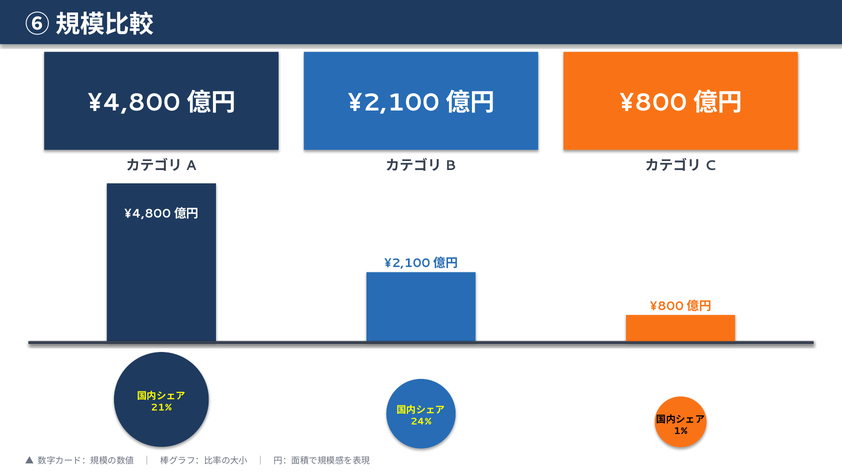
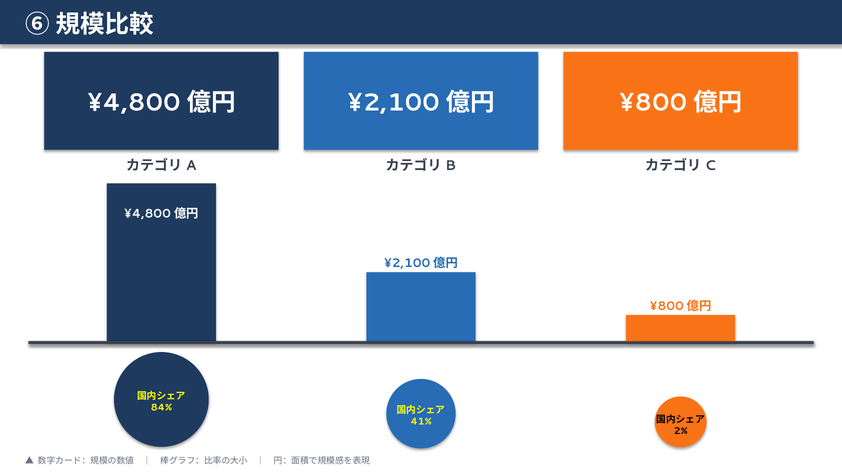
21%: 21% -> 84%
24%: 24% -> 41%
1%: 1% -> 2%
